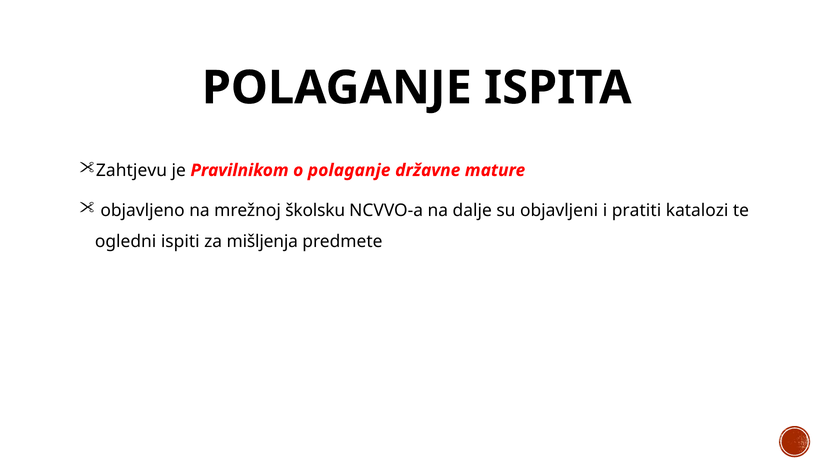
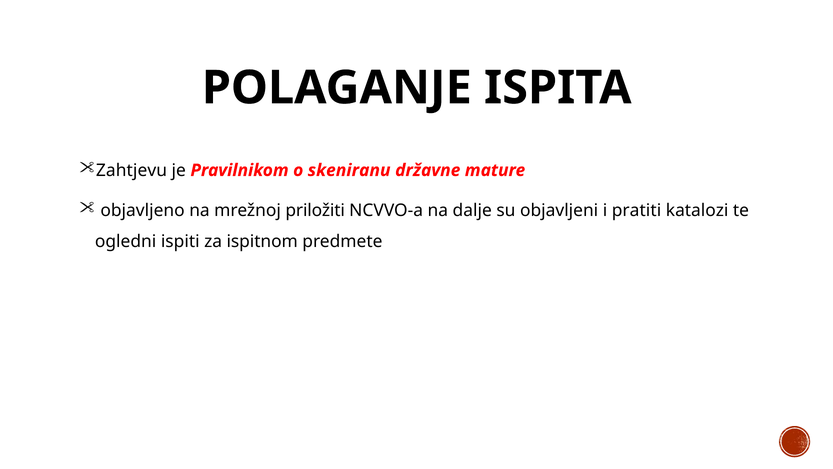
o polaganje: polaganje -> skeniranu
školsku: školsku -> priložiti
mišljenja: mišljenja -> ispitnom
